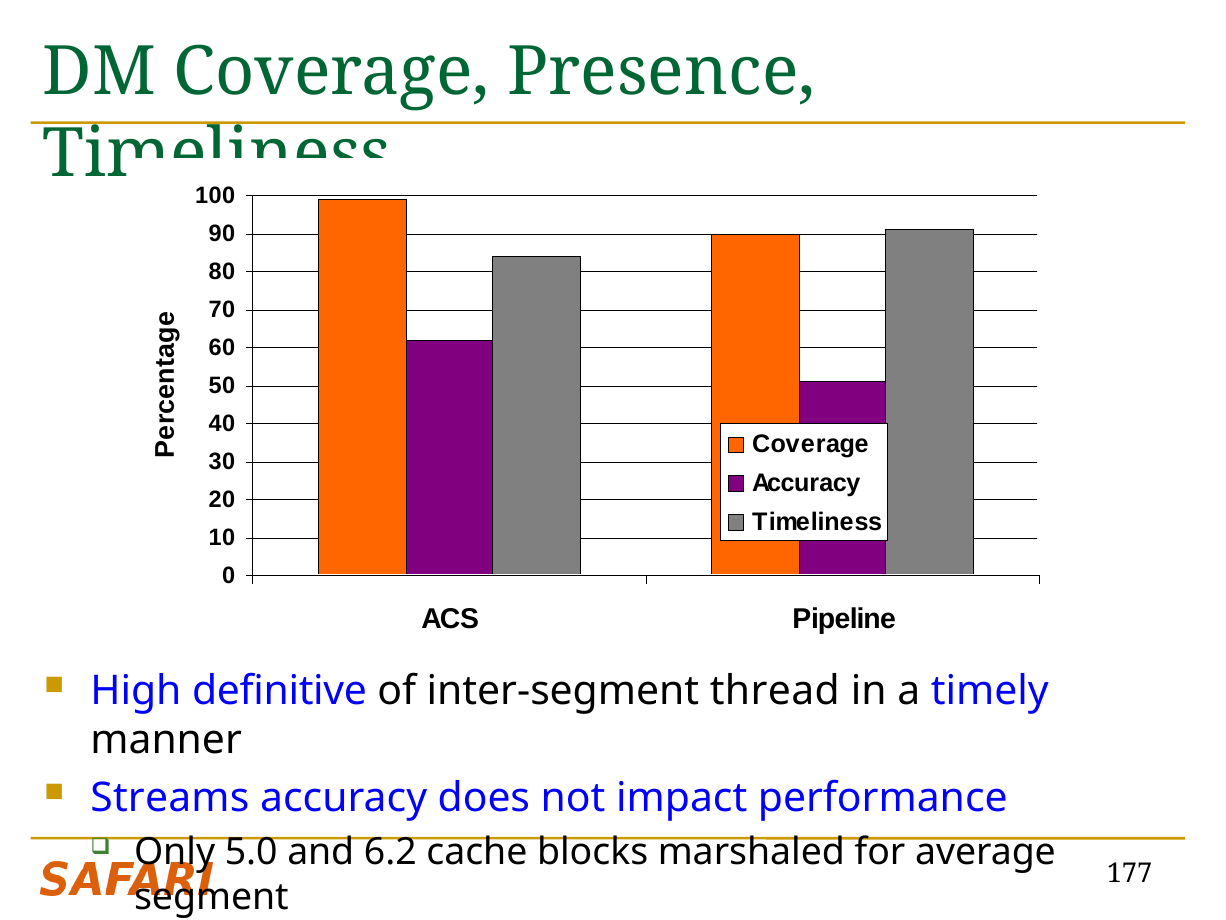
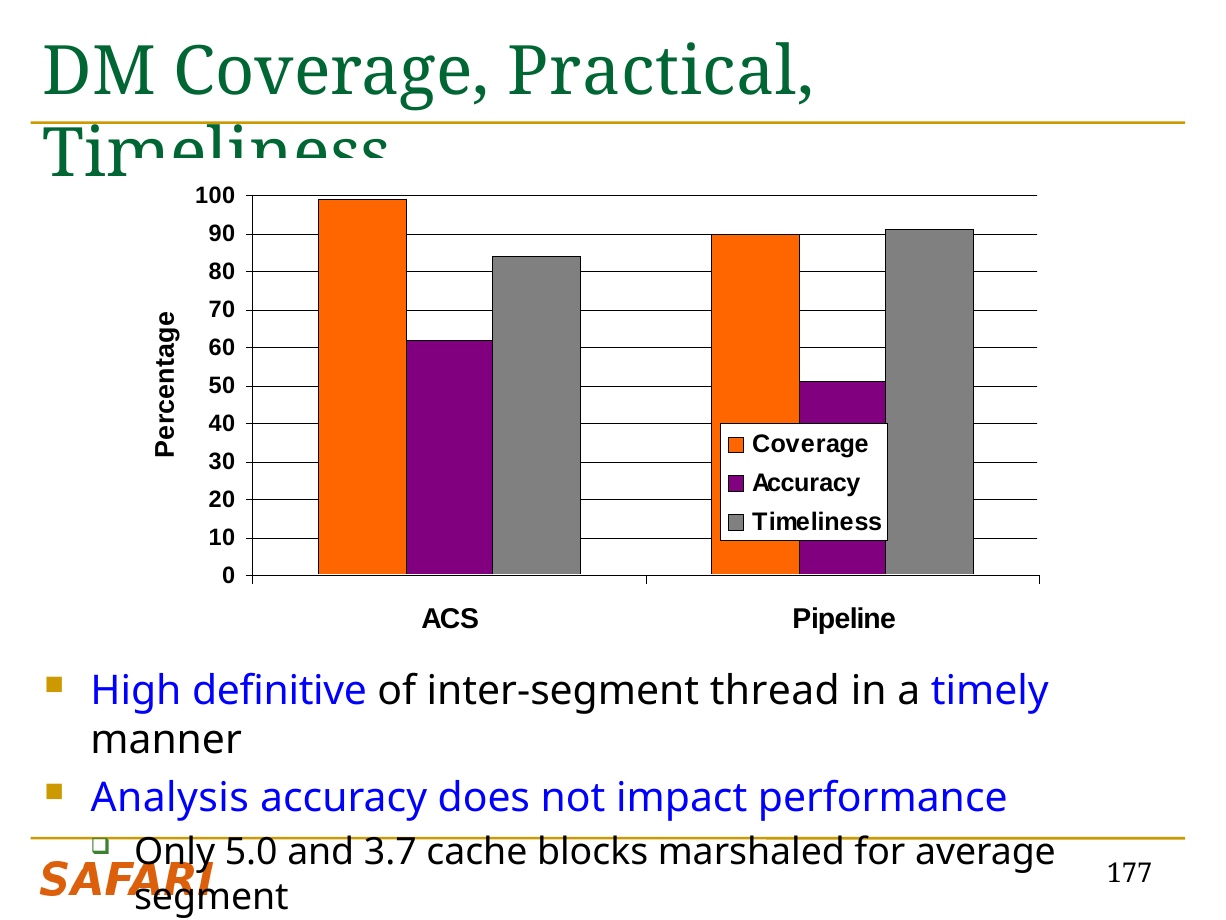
Presence: Presence -> Practical
Streams: Streams -> Analysis
6.2: 6.2 -> 3.7
